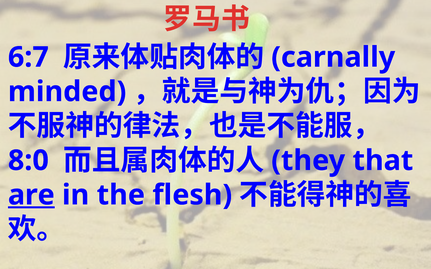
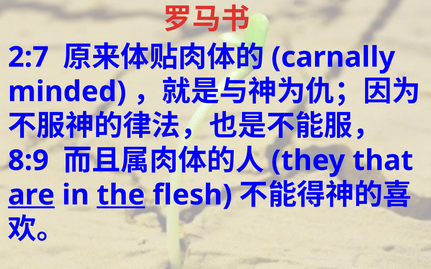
6:7: 6:7 -> 2:7
8:0: 8:0 -> 8:9
the underline: none -> present
